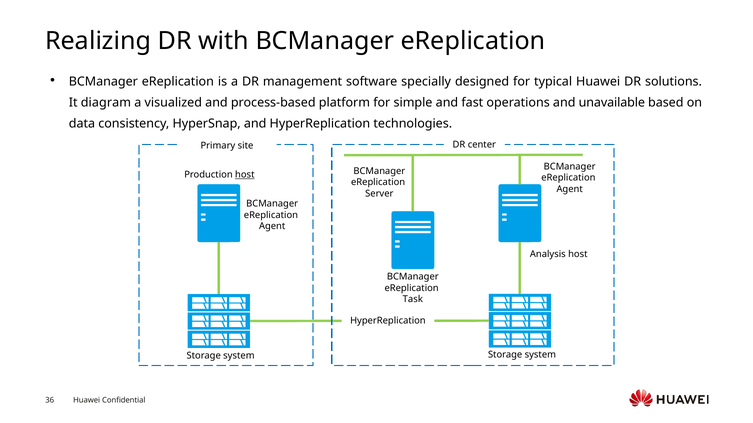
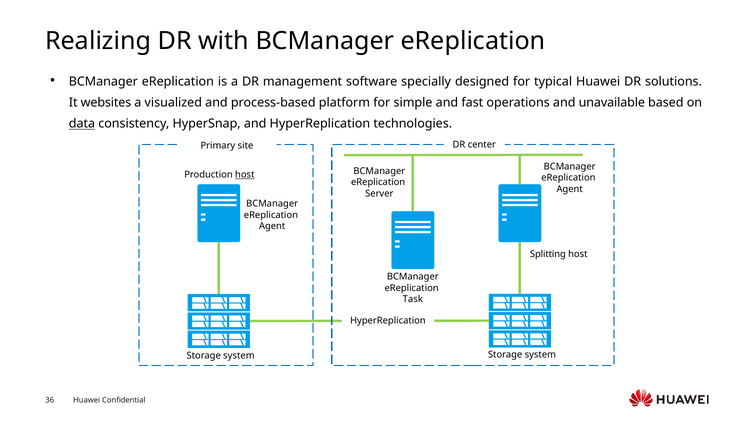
diagram: diagram -> websites
data underline: none -> present
Analysis: Analysis -> Splitting
